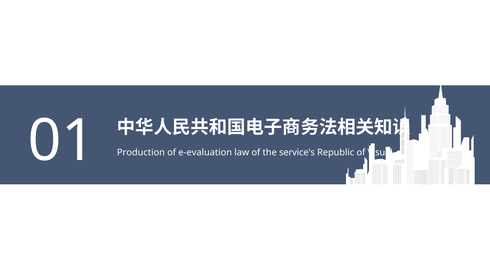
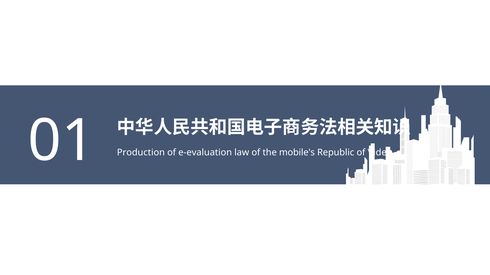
service's: service's -> mobile's
Visual: Visual -> Video
